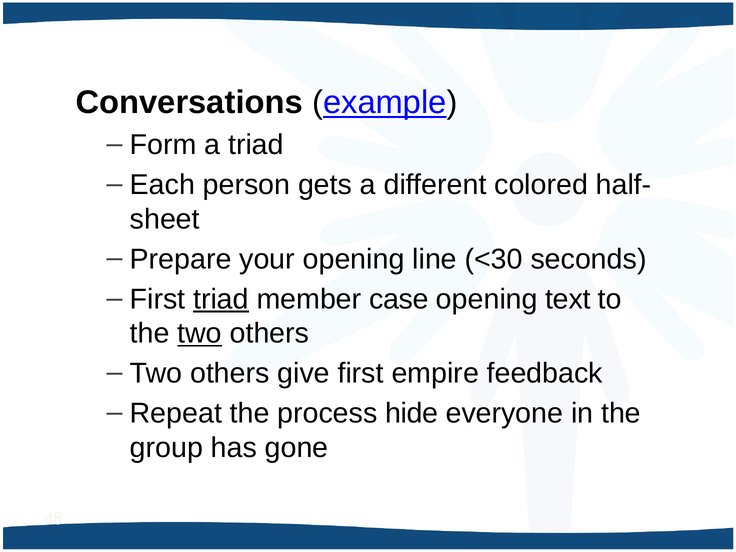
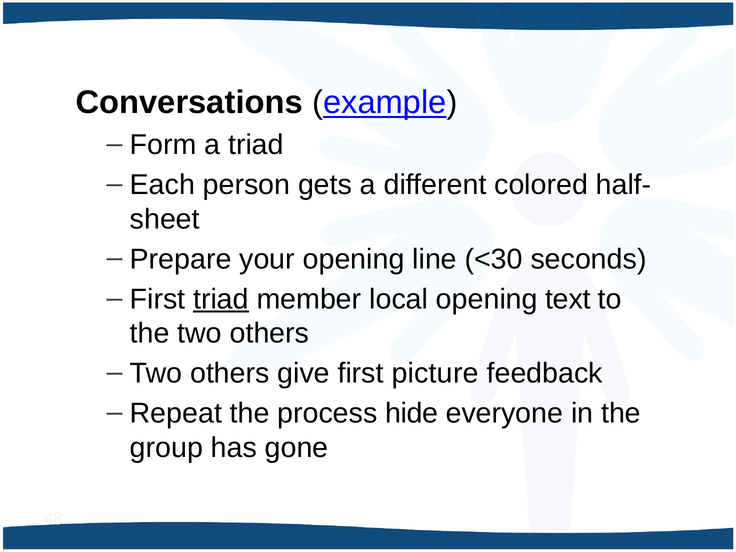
case: case -> local
two at (200, 333) underline: present -> none
empire: empire -> picture
